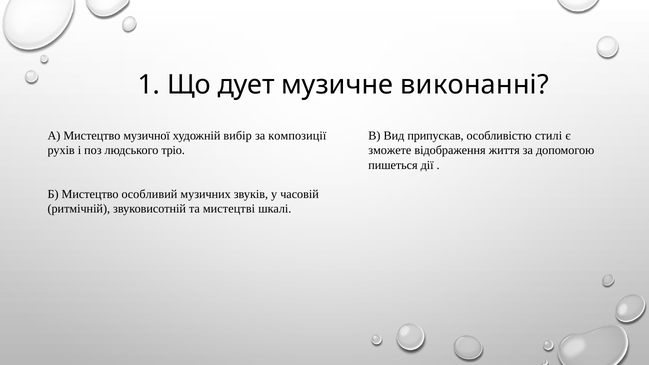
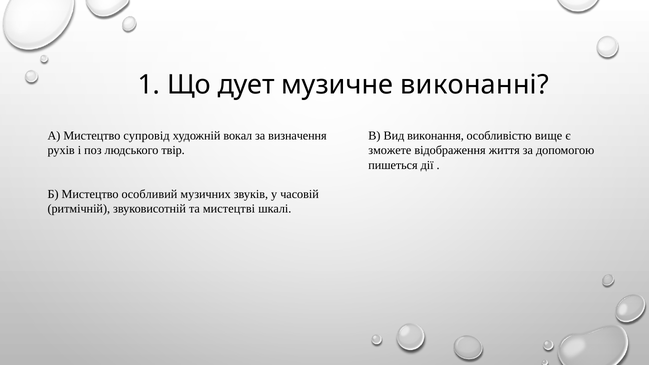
музичної: музичної -> супровід
вибір: вибір -> вокал
композиції: композиції -> визначення
припускав: припускав -> виконання
стилі: стилі -> вище
тріо: тріо -> твір
